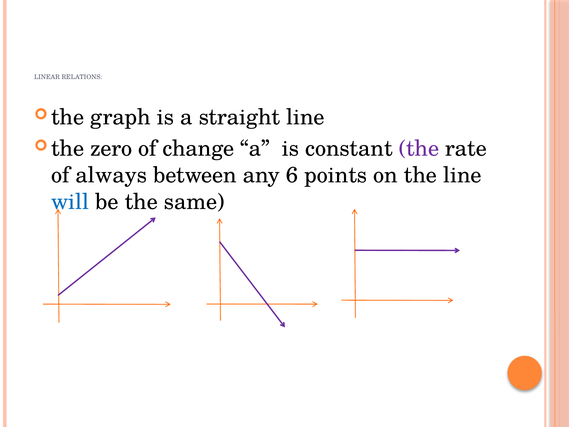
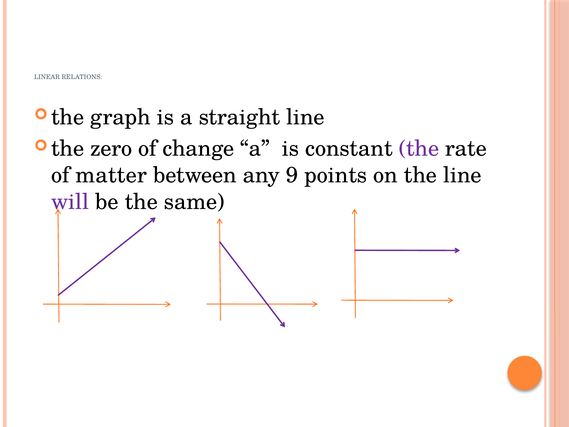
always: always -> matter
6: 6 -> 9
will colour: blue -> purple
